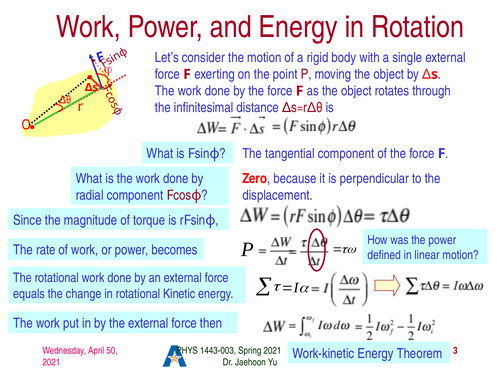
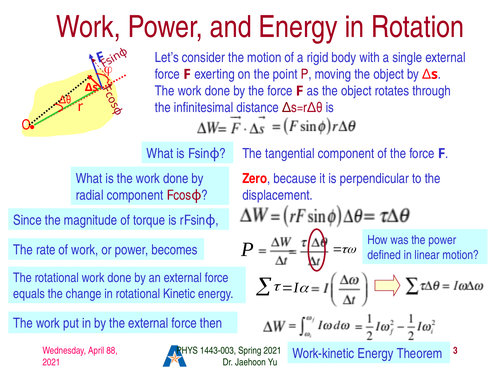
50: 50 -> 88
